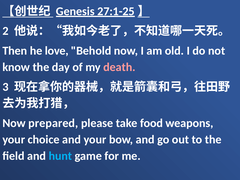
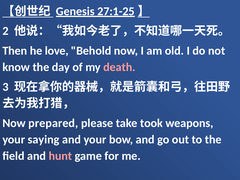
food: food -> took
choice: choice -> saying
hunt colour: light blue -> pink
